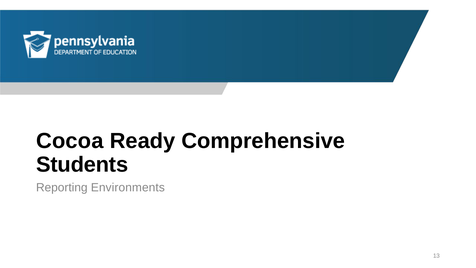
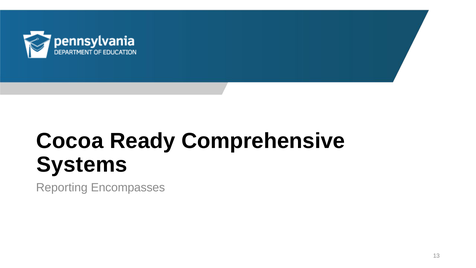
Students: Students -> Systems
Environments: Environments -> Encompasses
